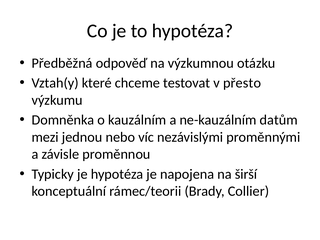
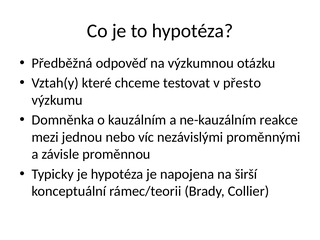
datům: datům -> reakce
